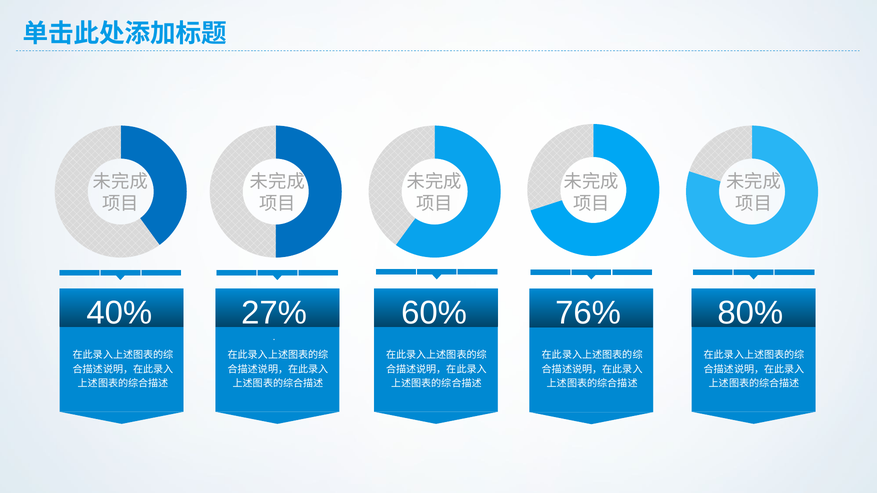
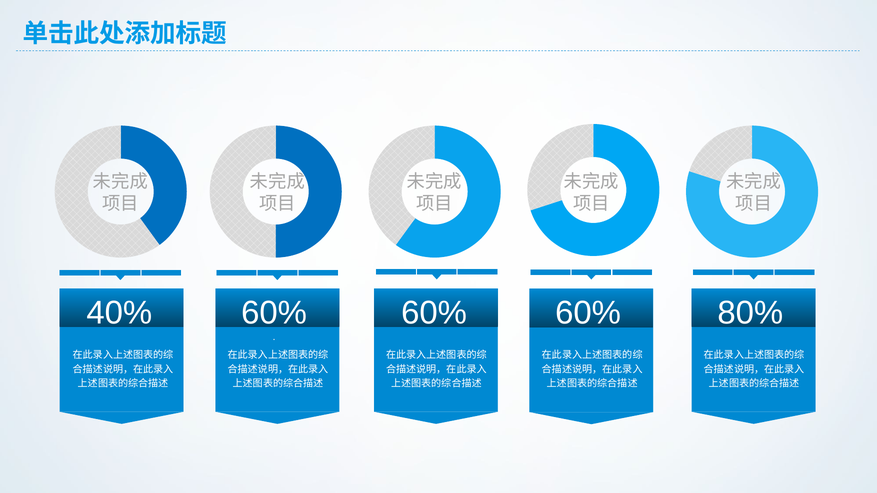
40% 27%: 27% -> 60%
60% 76%: 76% -> 60%
